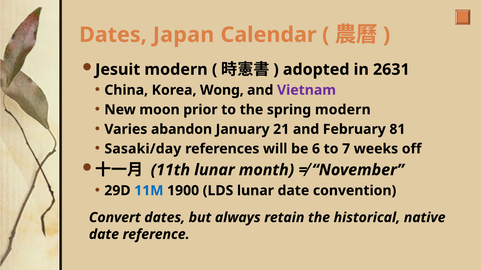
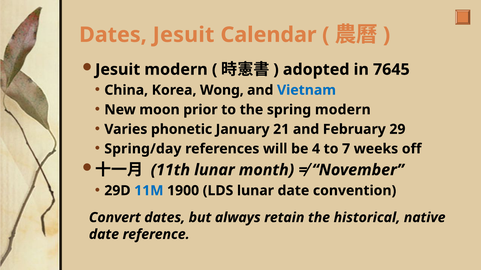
Dates Japan: Japan -> Jesuit
2631: 2631 -> 7645
Vietnam colour: purple -> blue
abandon: abandon -> phonetic
81: 81 -> 29
Sasaki/day: Sasaki/day -> Spring/day
6: 6 -> 4
